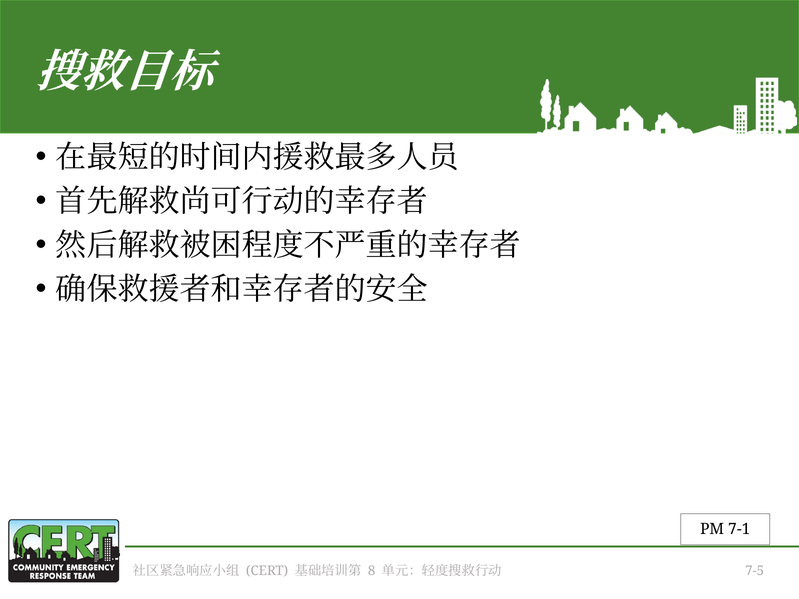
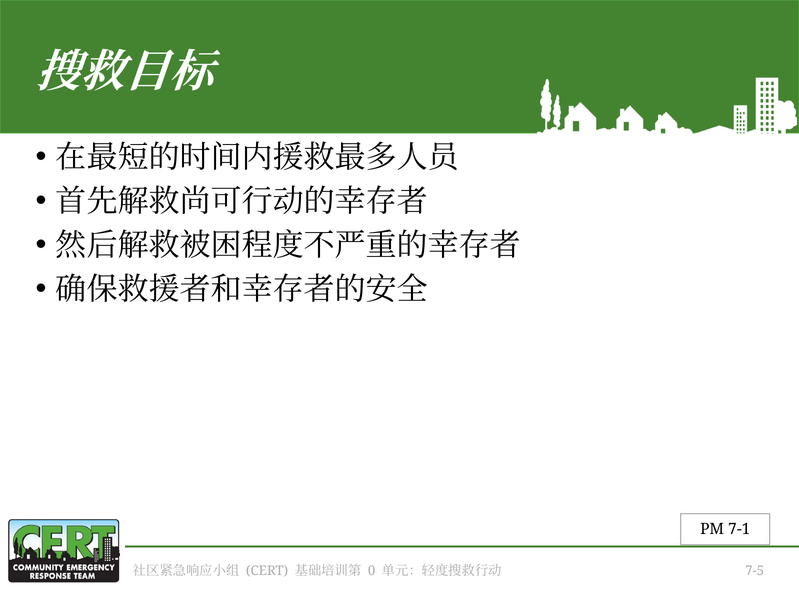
8: 8 -> 0
